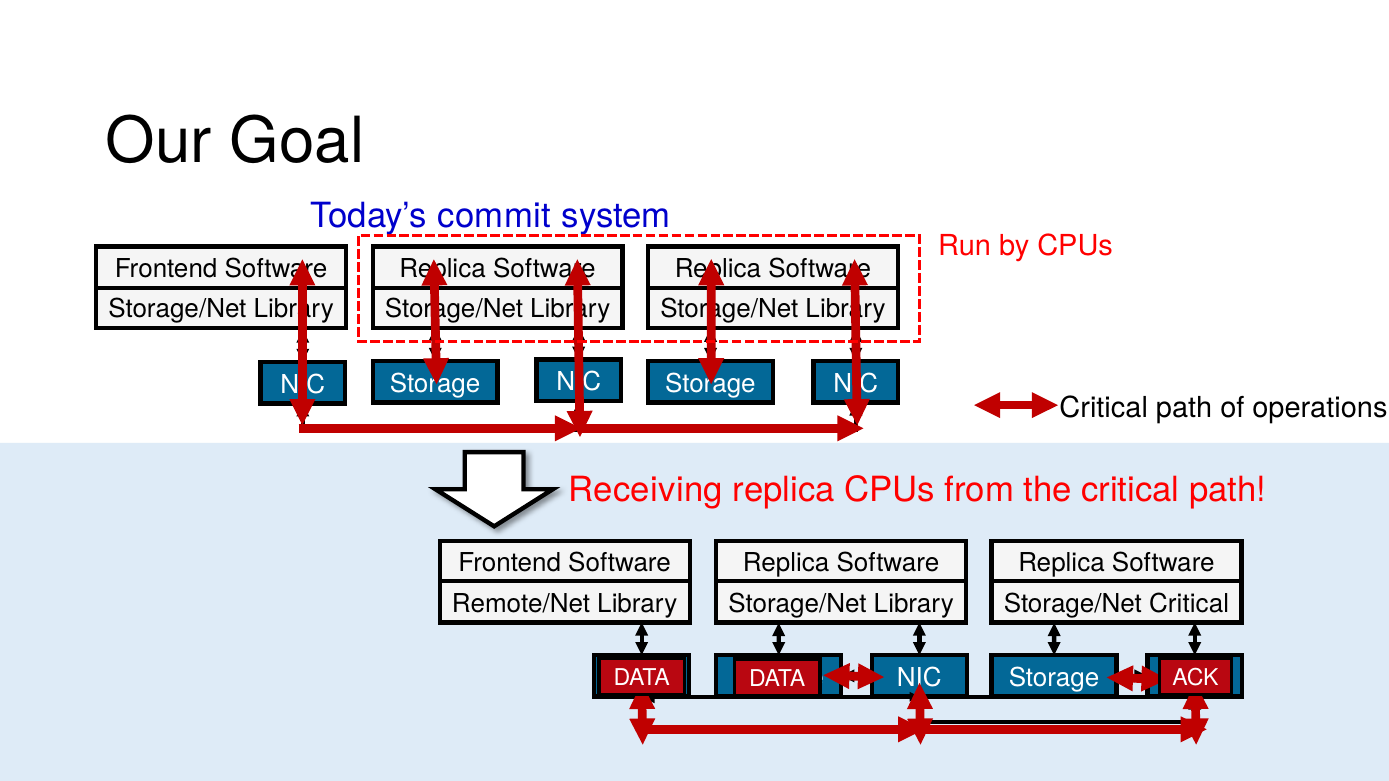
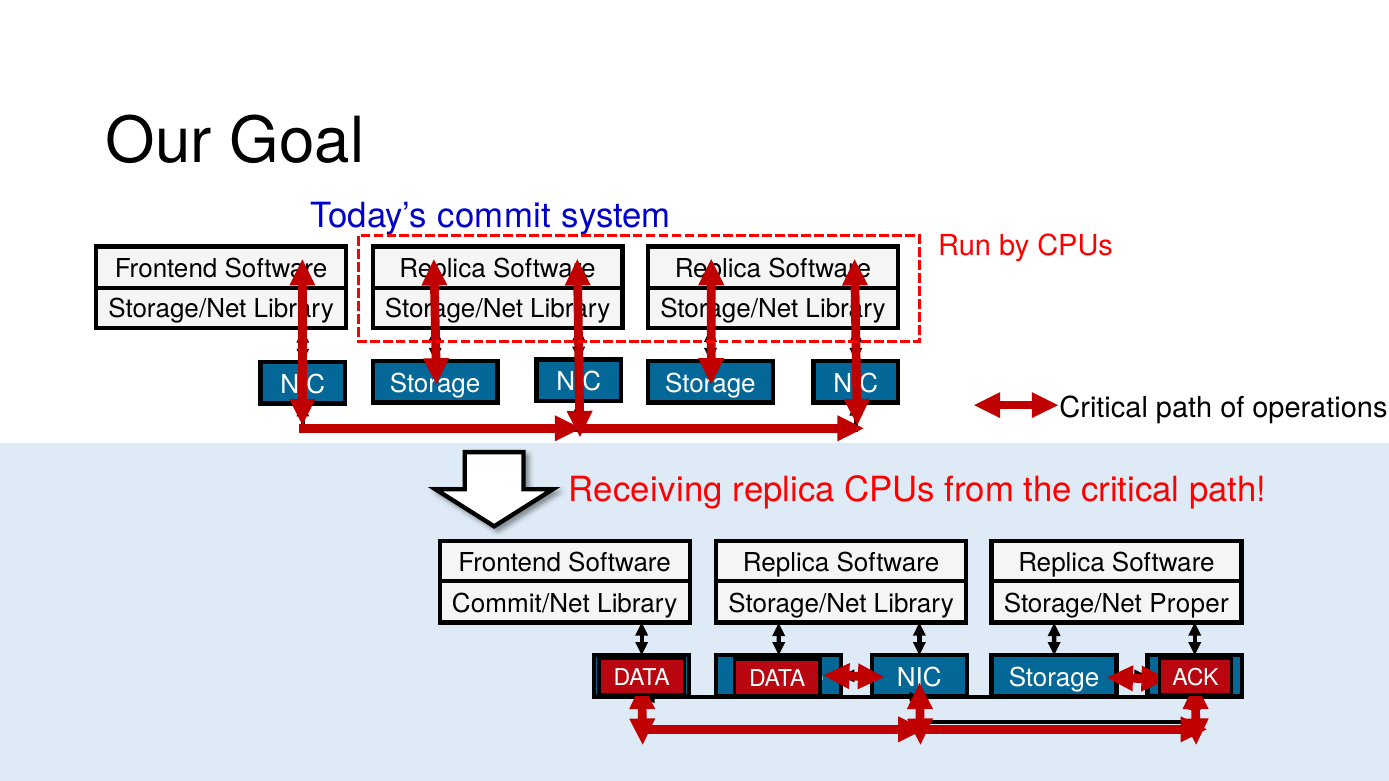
Remote/Net: Remote/Net -> Commit/Net
Storage/Net Critical: Critical -> Proper
